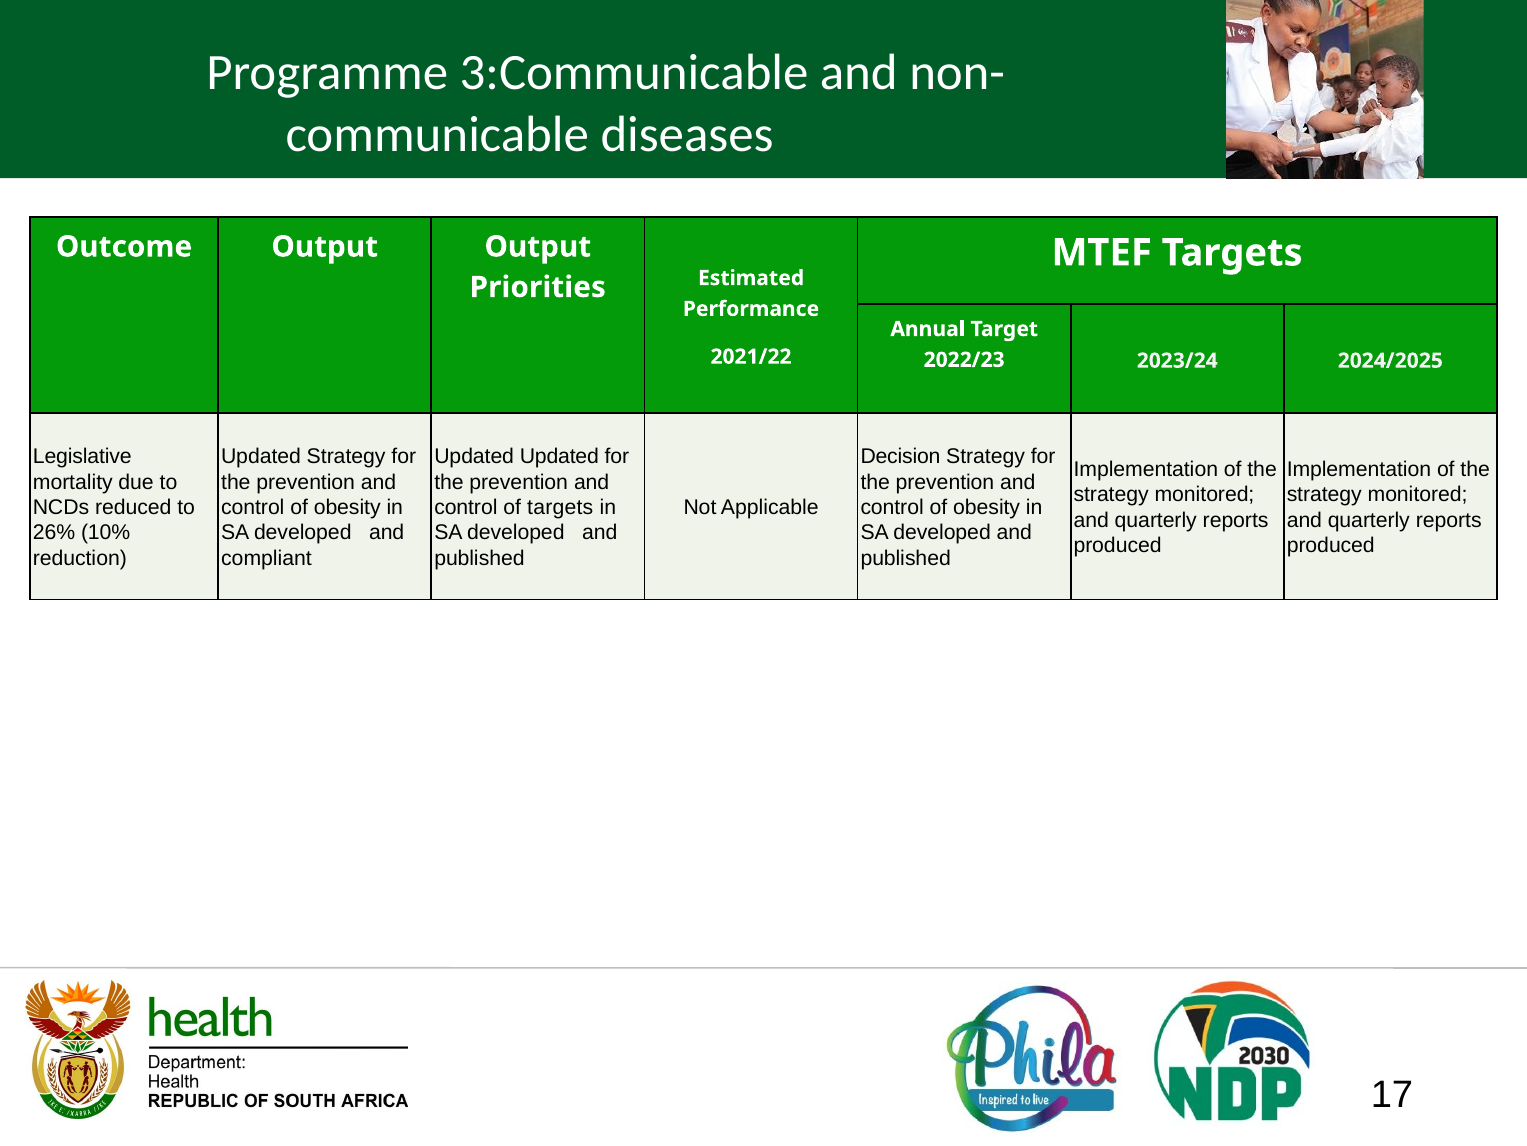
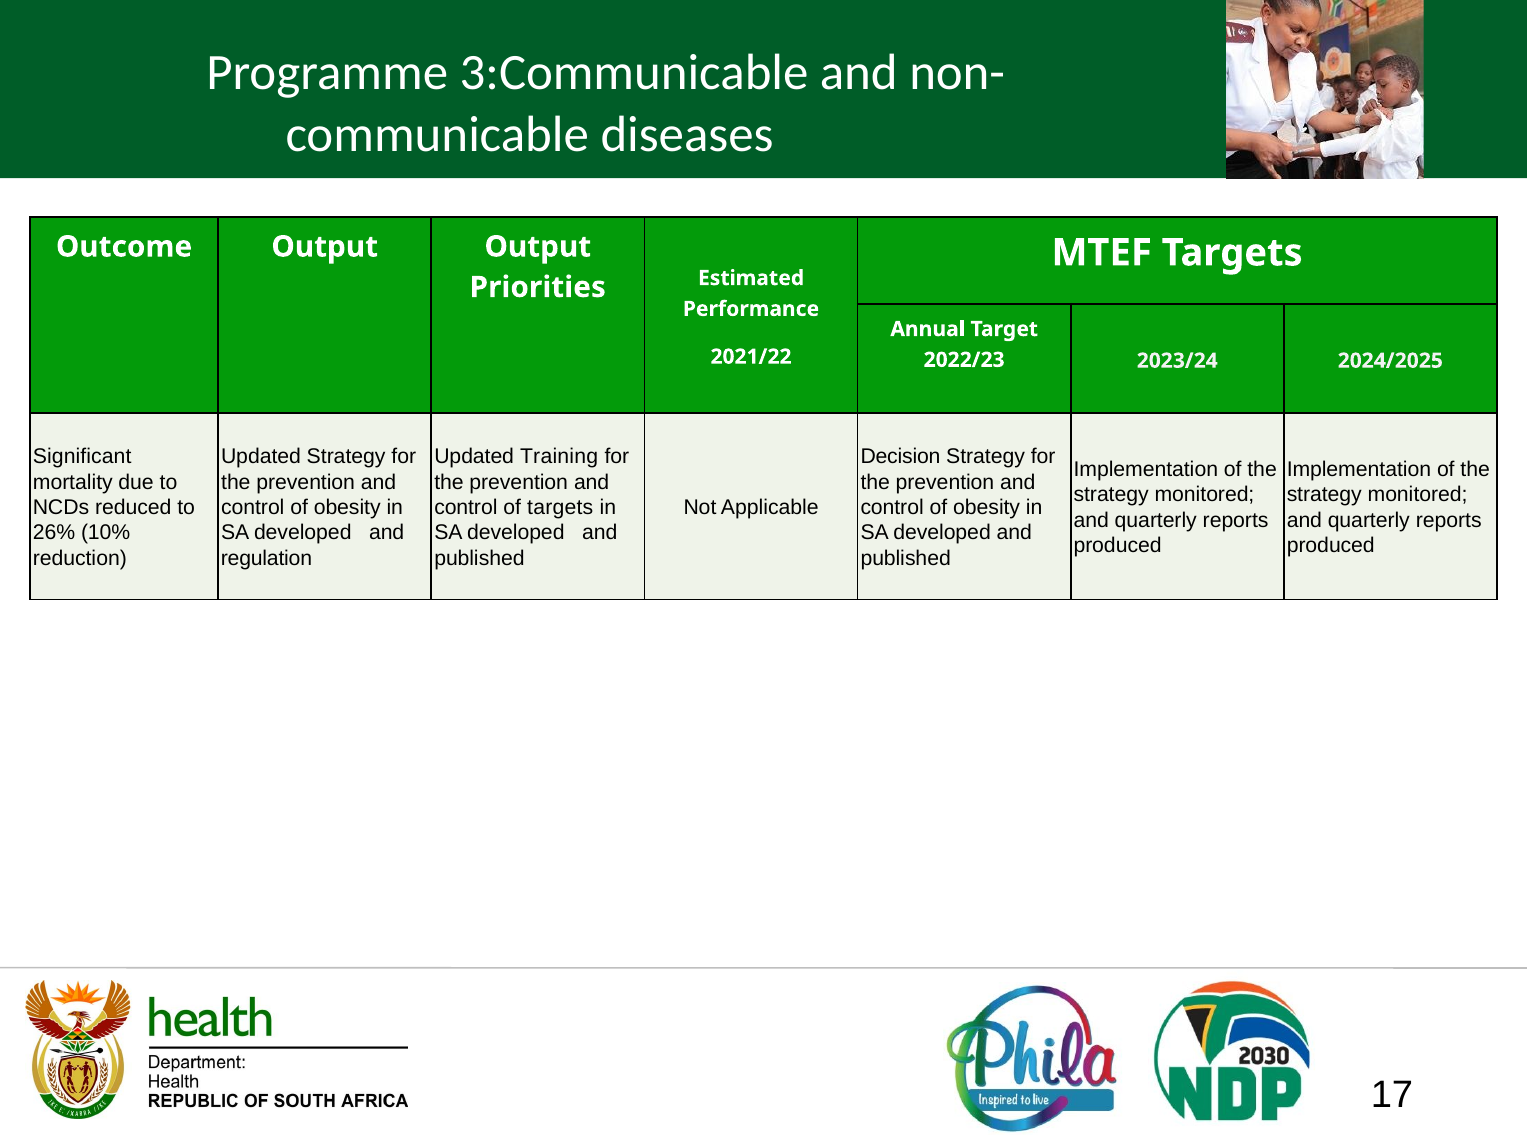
Legislative: Legislative -> Significant
Updated Updated: Updated -> Training
compliant: compliant -> regulation
